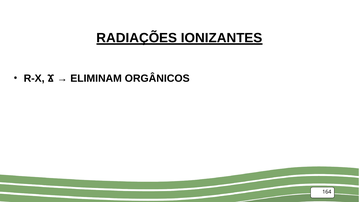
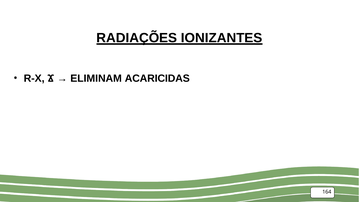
ORGÂNICOS: ORGÂNICOS -> ACARICIDAS
